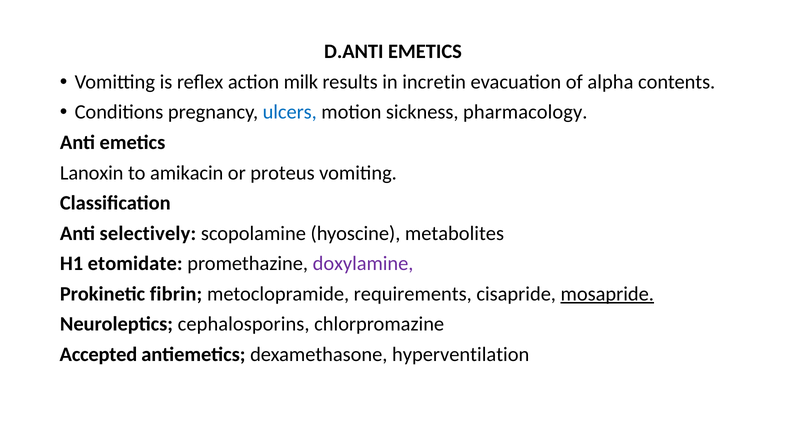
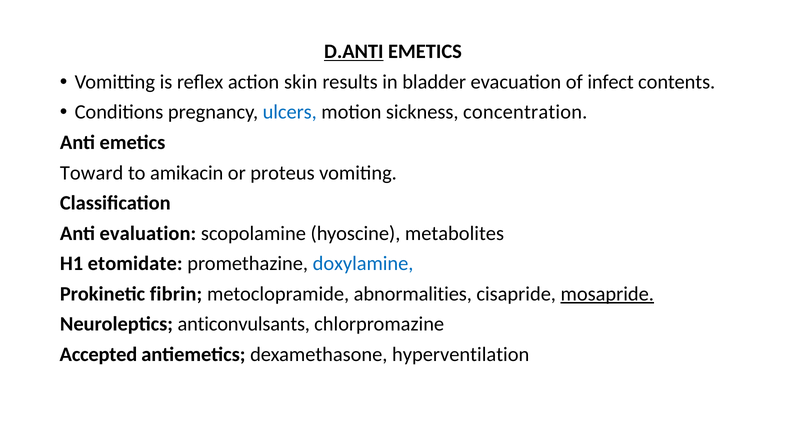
D.ANTI underline: none -> present
milk: milk -> skin
incretin: incretin -> bladder
alpha: alpha -> infect
pharmacology: pharmacology -> concentration
Lanoxin: Lanoxin -> Toward
selectively: selectively -> evaluation
doxylamine colour: purple -> blue
requirements: requirements -> abnormalities
cephalosporins: cephalosporins -> anticonvulsants
